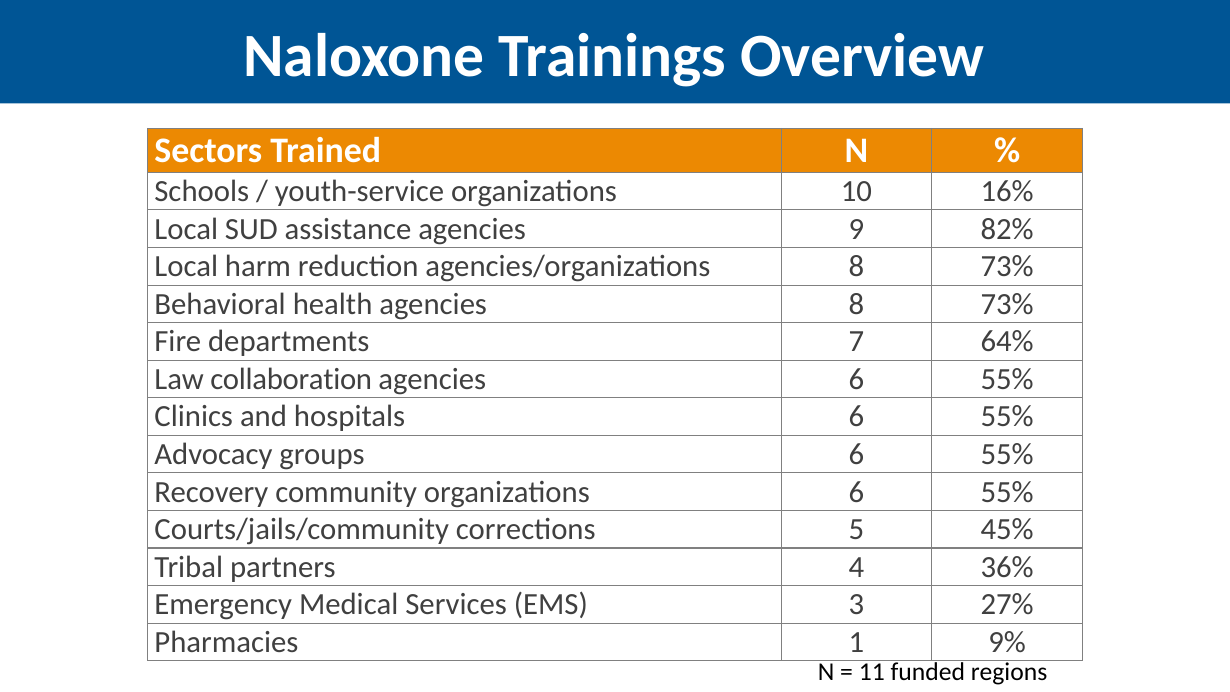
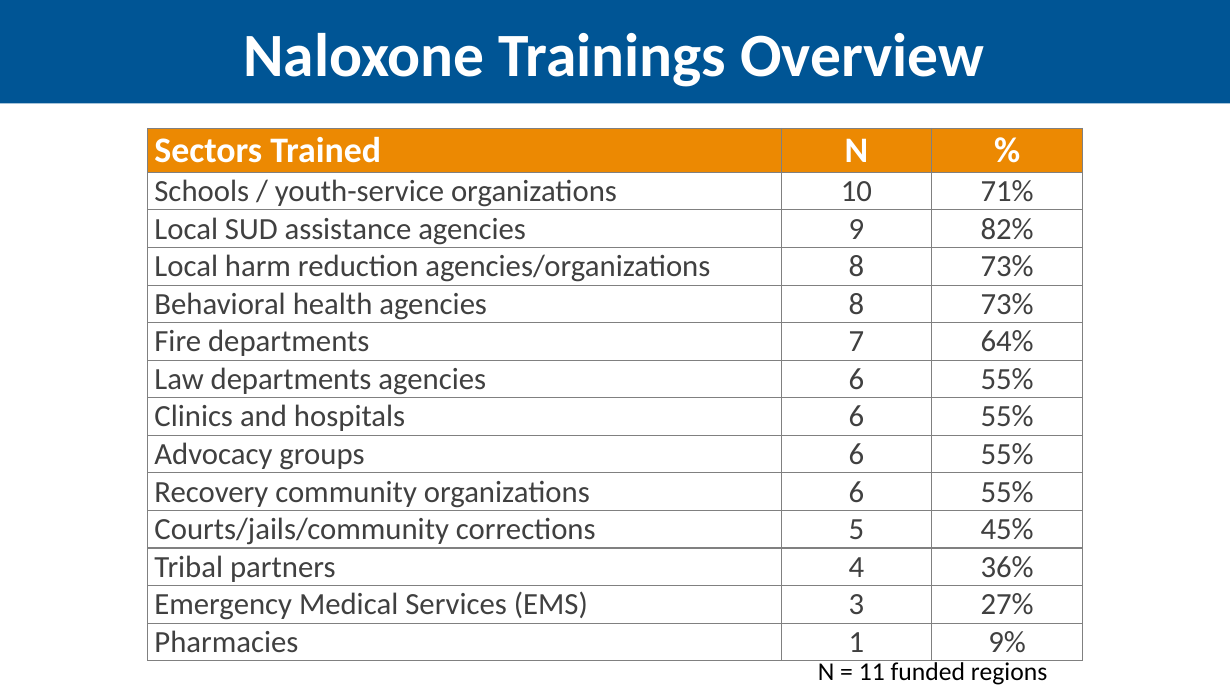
16%: 16% -> 71%
Law collaboration: collaboration -> departments
